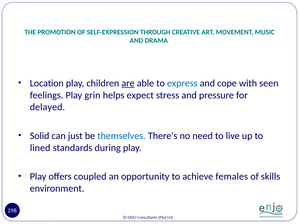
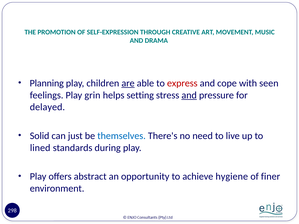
Location: Location -> Planning
express colour: blue -> red
expect: expect -> setting
and at (189, 95) underline: none -> present
coupled: coupled -> abstract
females: females -> hygiene
skills: skills -> finer
